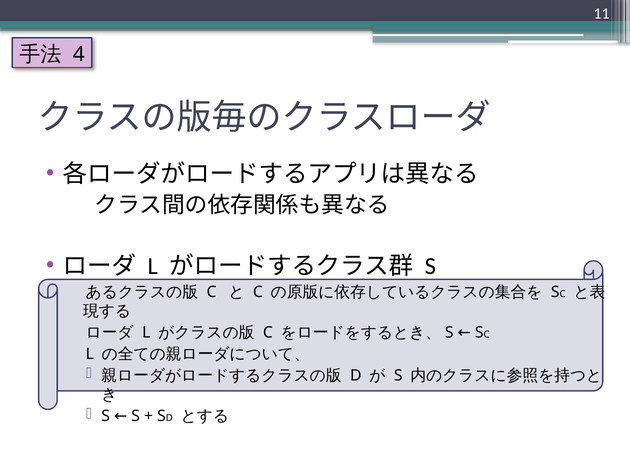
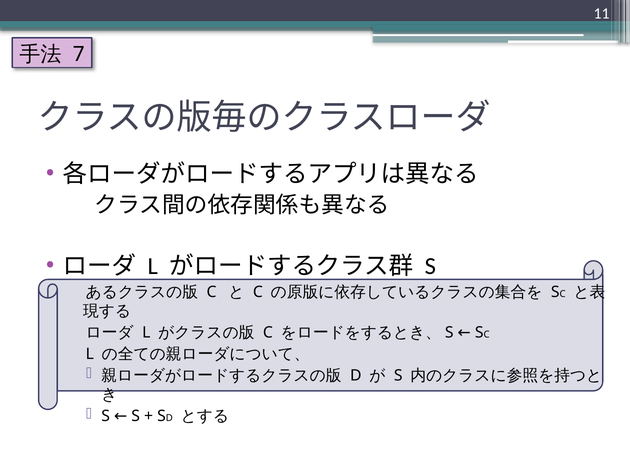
4: 4 -> 7
